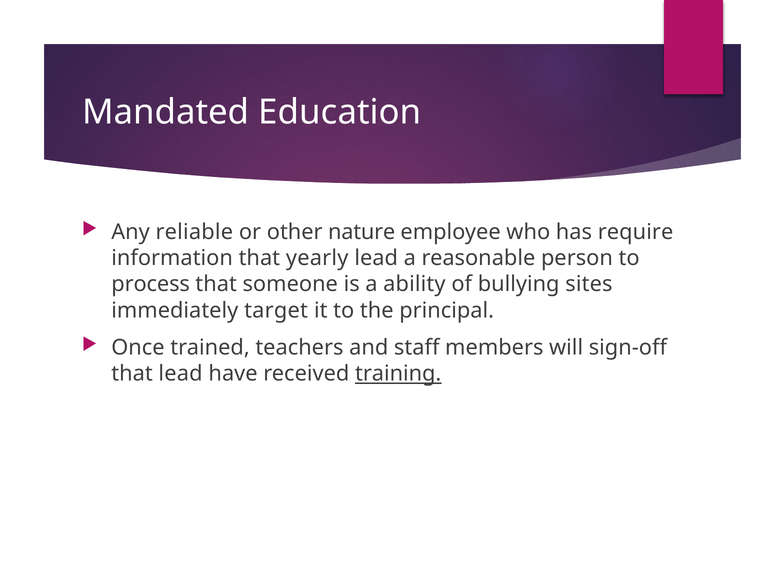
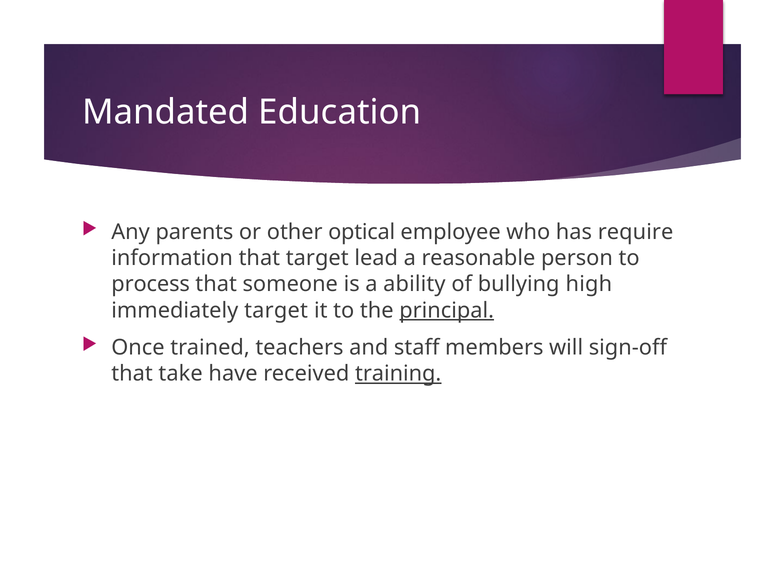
reliable: reliable -> parents
nature: nature -> optical
that yearly: yearly -> target
sites: sites -> high
principal underline: none -> present
that lead: lead -> take
